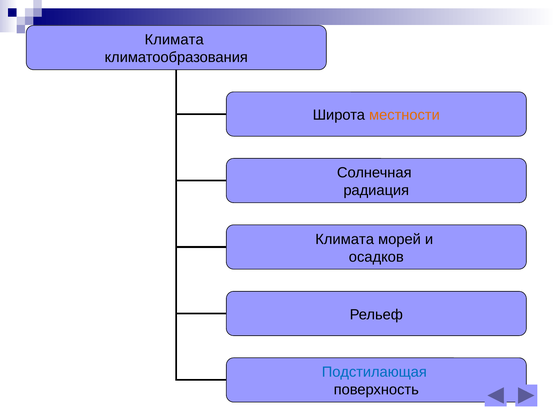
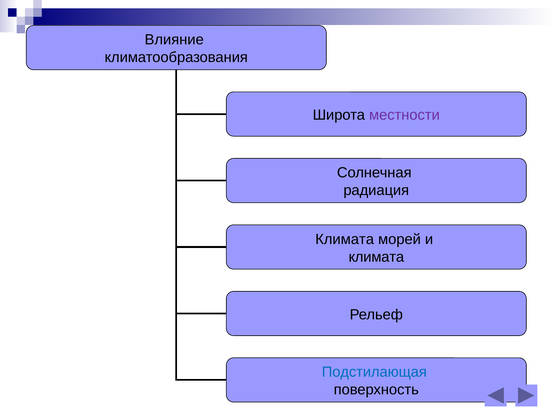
Климата at (174, 40): Климата -> Влияние
местности colour: orange -> purple
осадков at (376, 257): осадков -> климата
